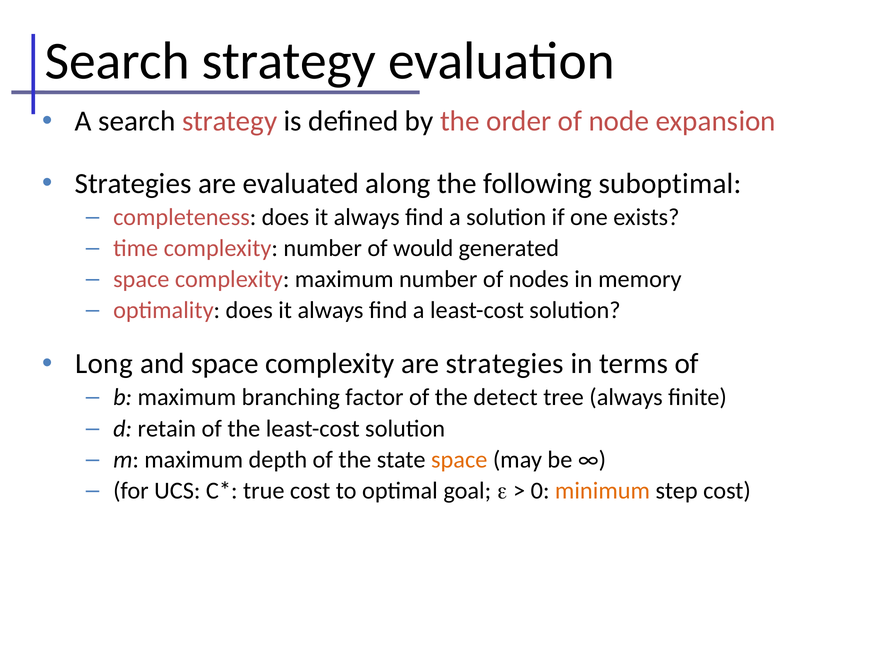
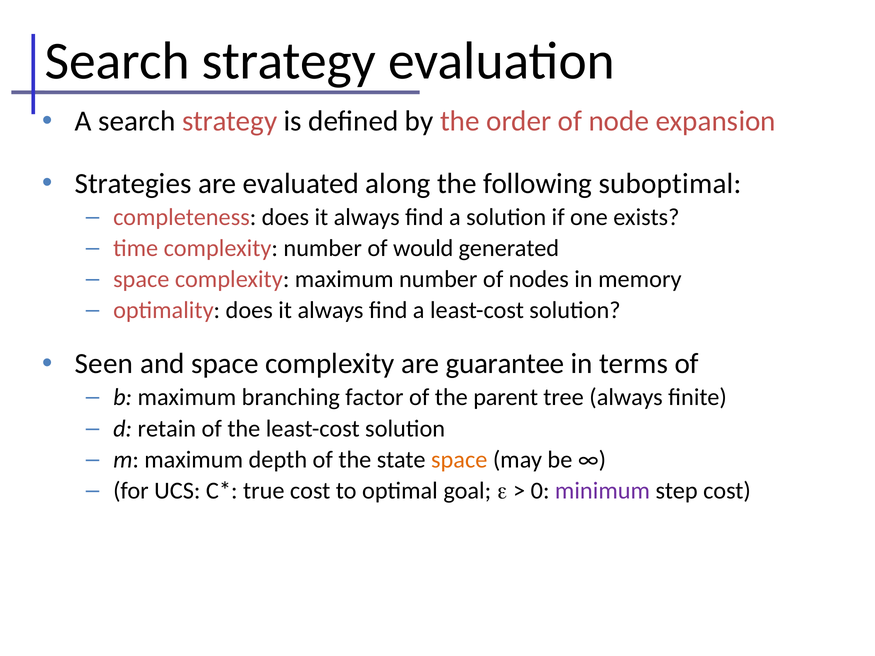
Long: Long -> Seen
are strategies: strategies -> guarantee
detect: detect -> parent
minimum colour: orange -> purple
